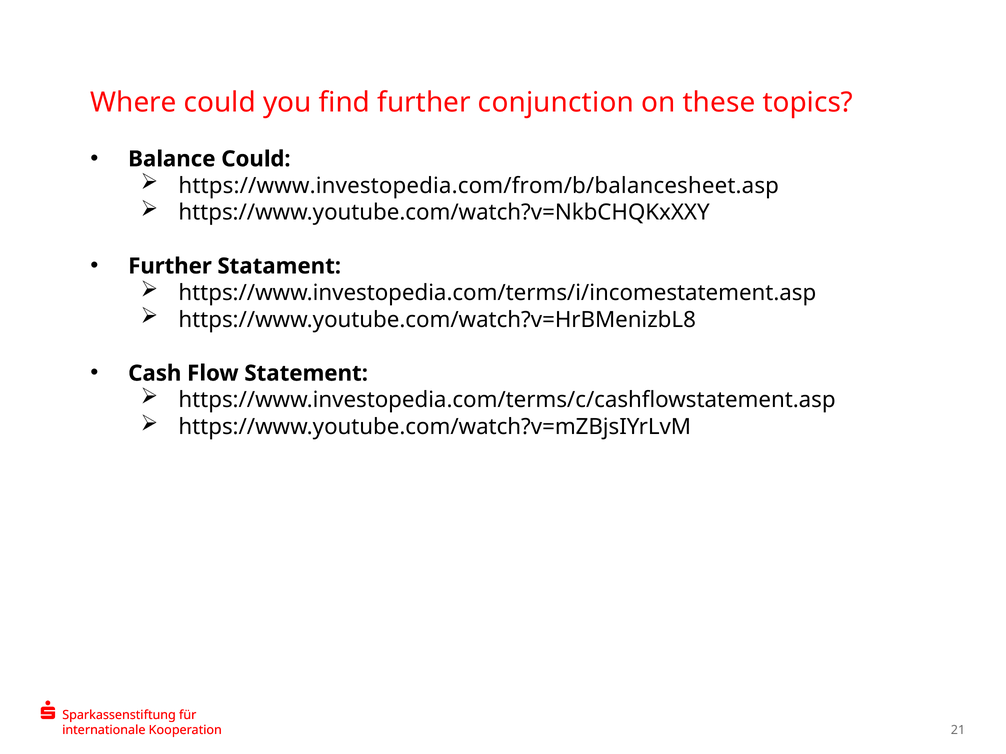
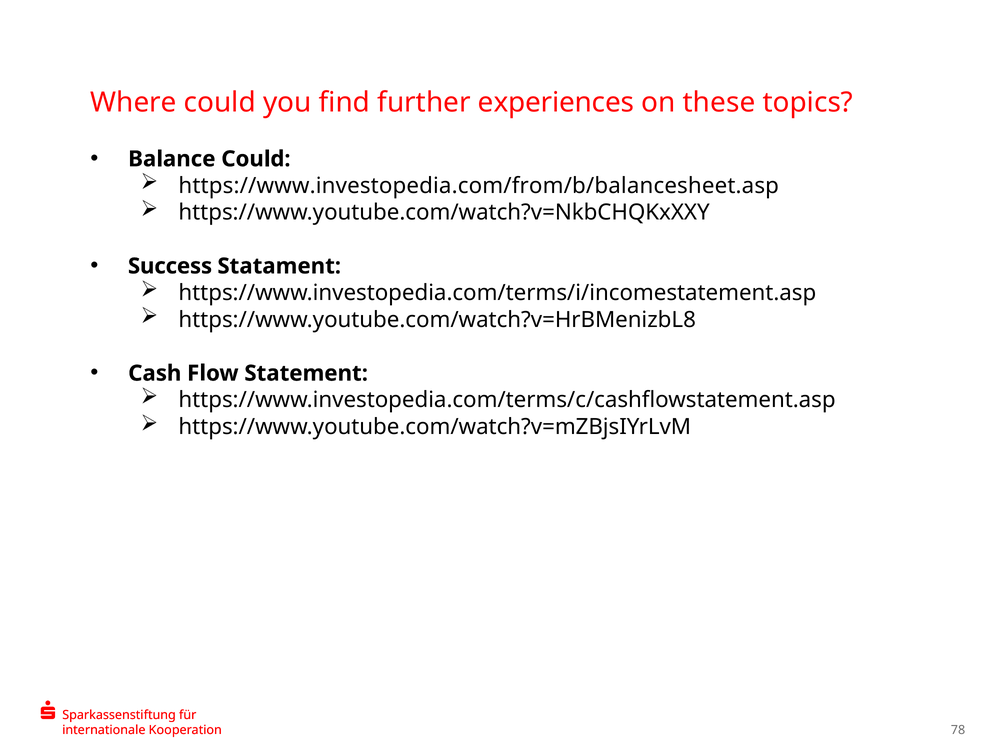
conjunction: conjunction -> experiences
Further at (170, 266): Further -> Success
21: 21 -> 78
